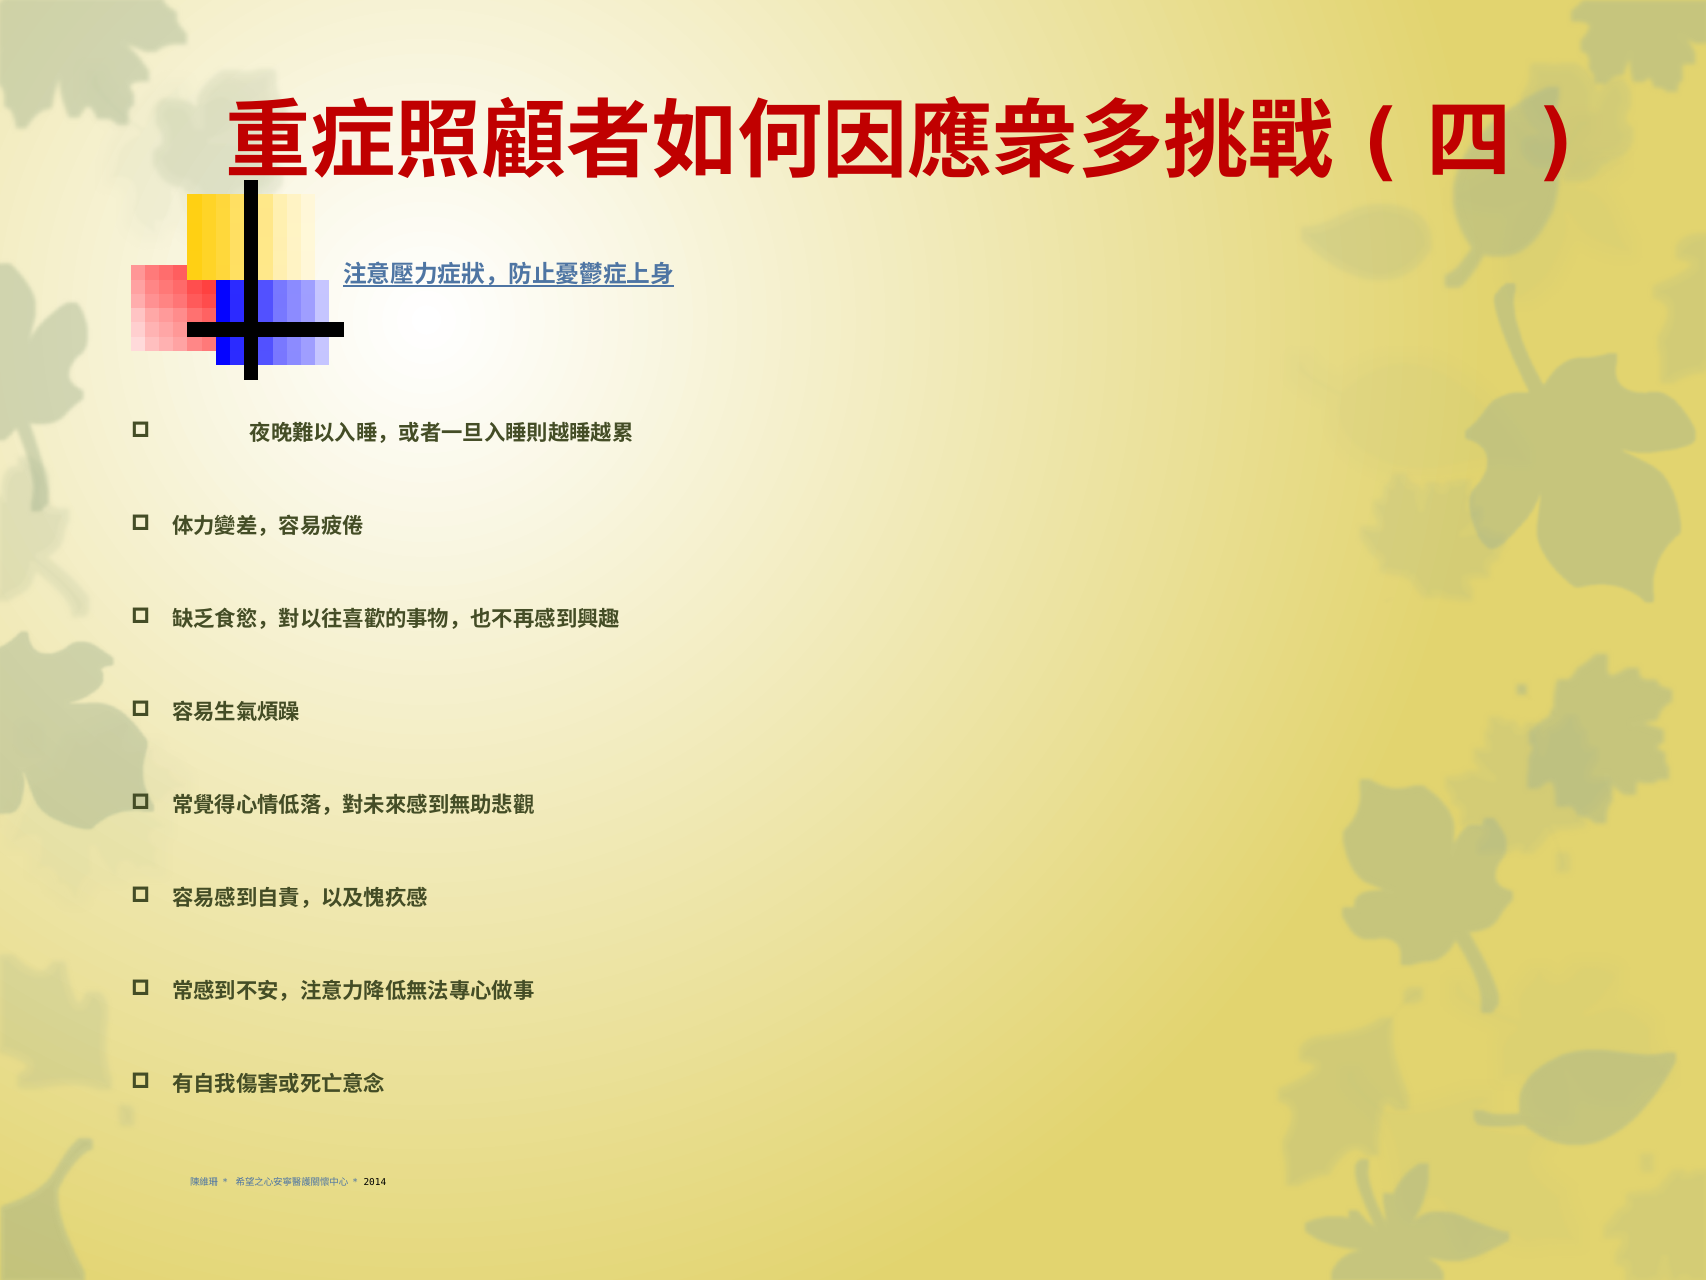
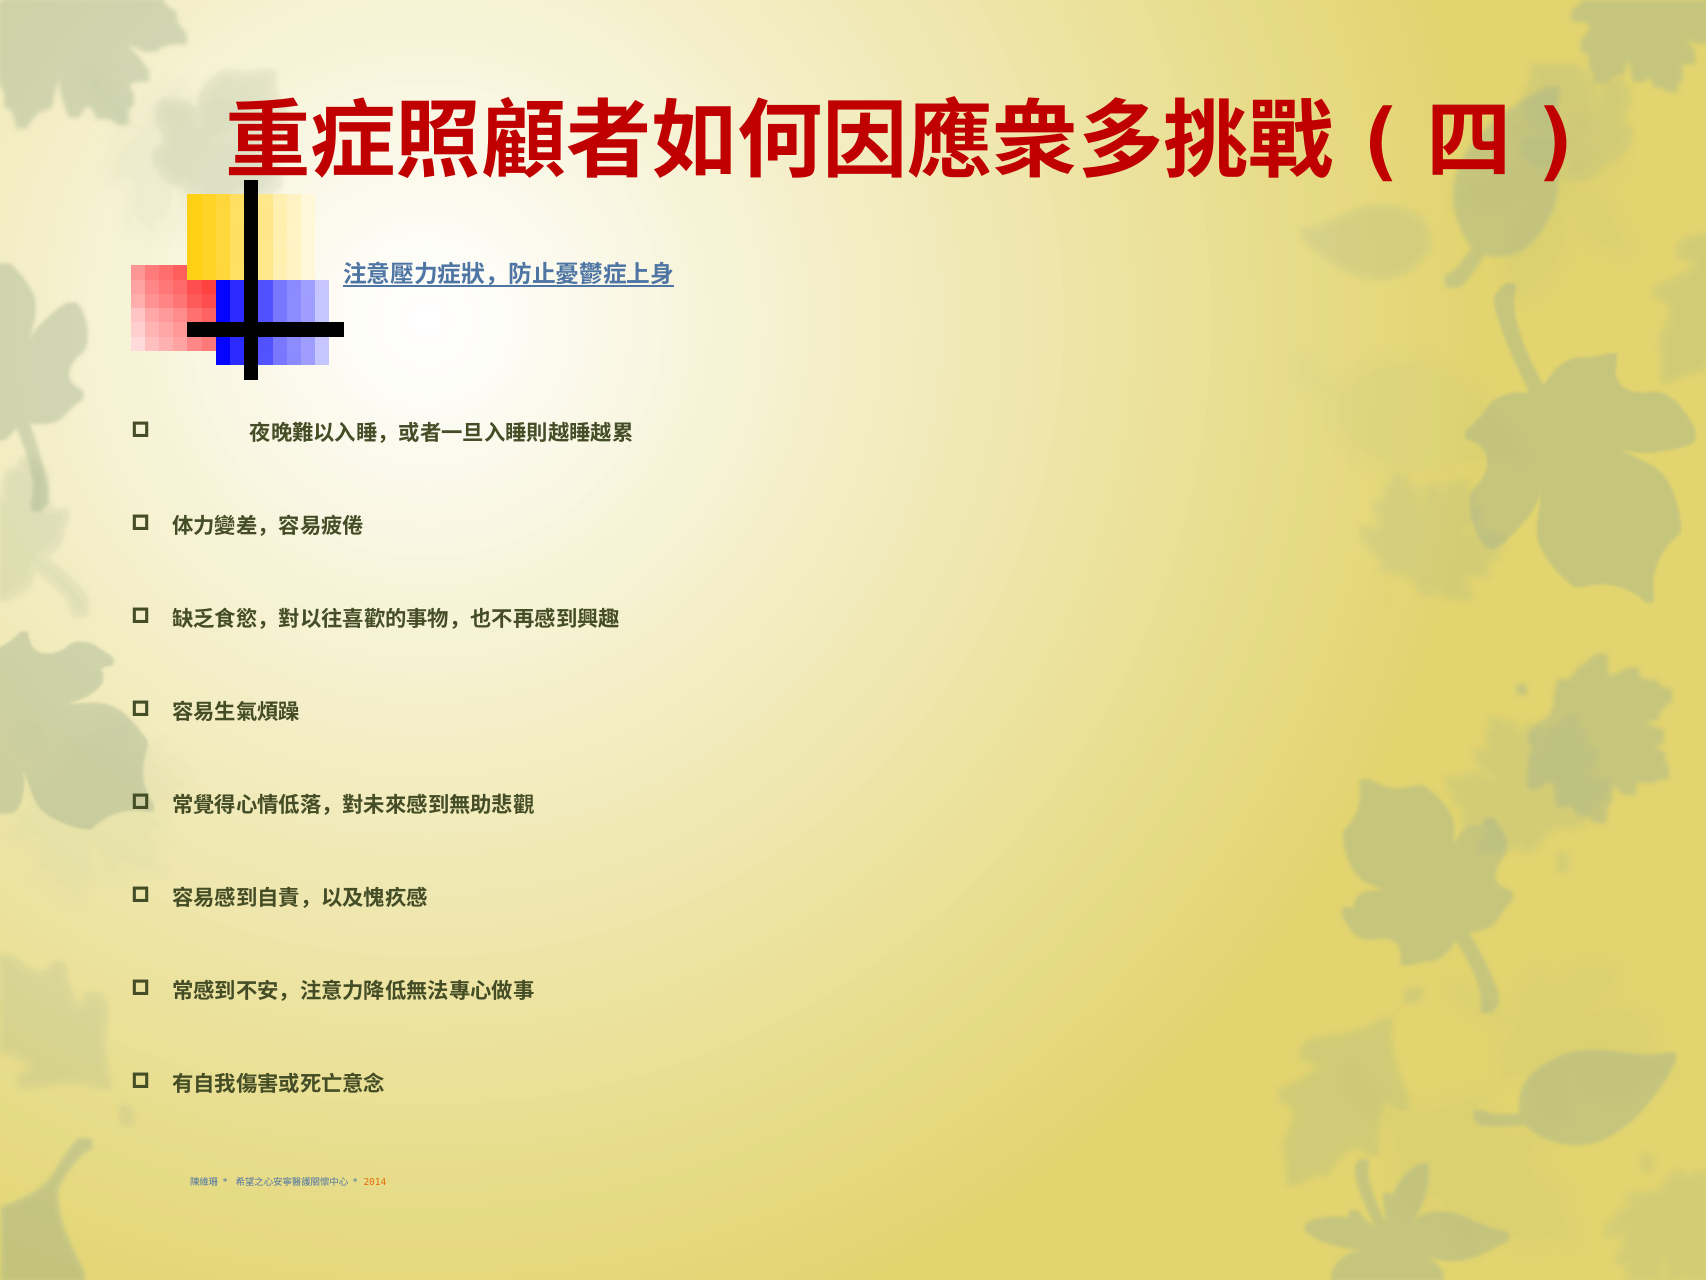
2014 colour: black -> orange
